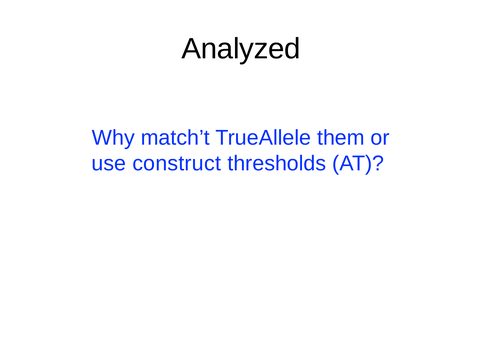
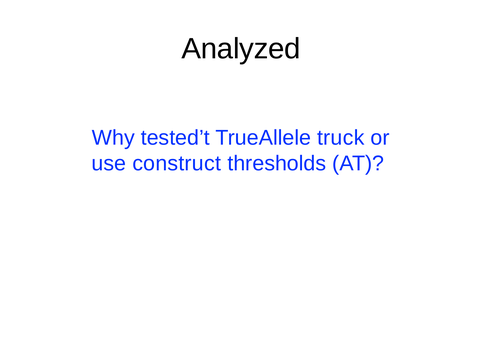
match’t: match’t -> tested’t
them: them -> truck
